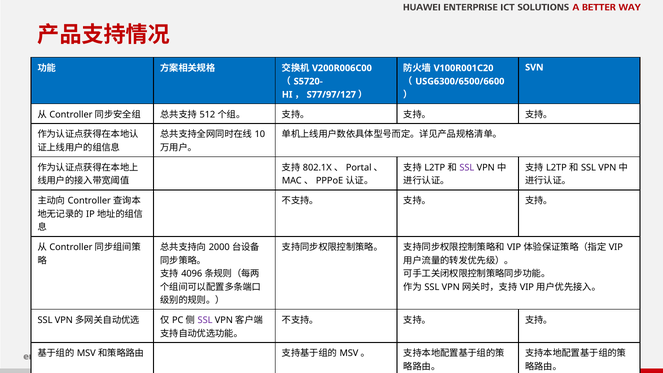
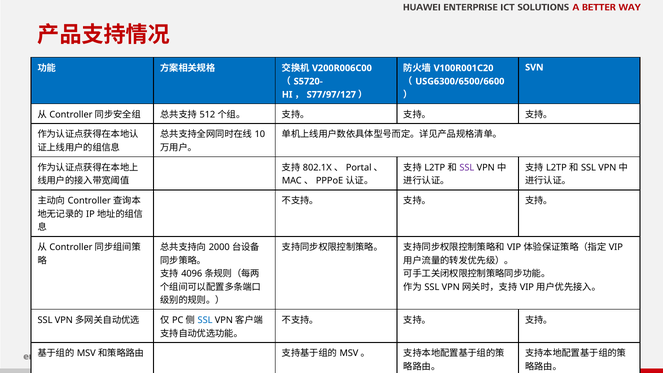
SSL at (205, 320) colour: purple -> blue
